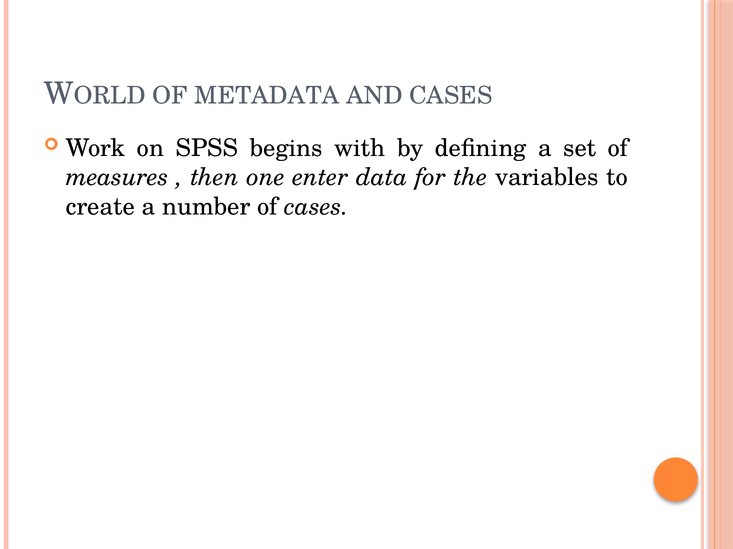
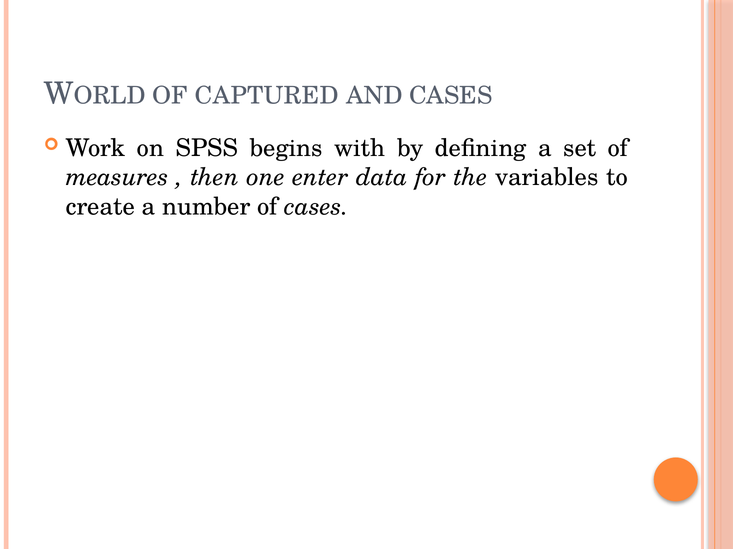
METADATA: METADATA -> CAPTURED
